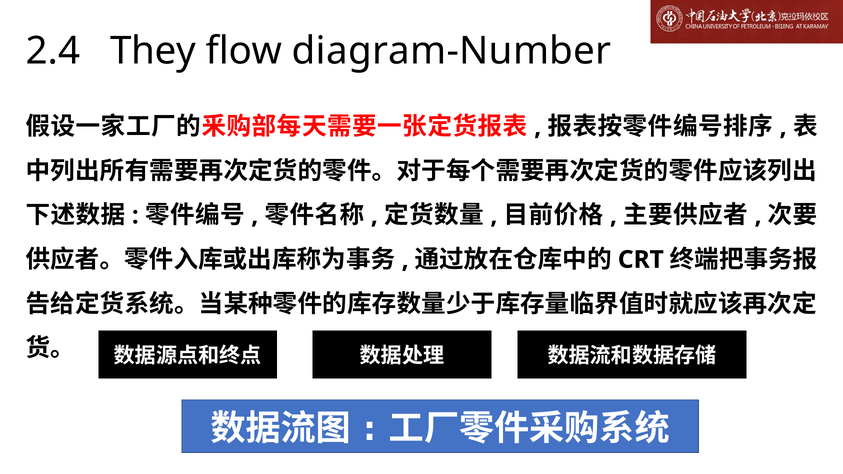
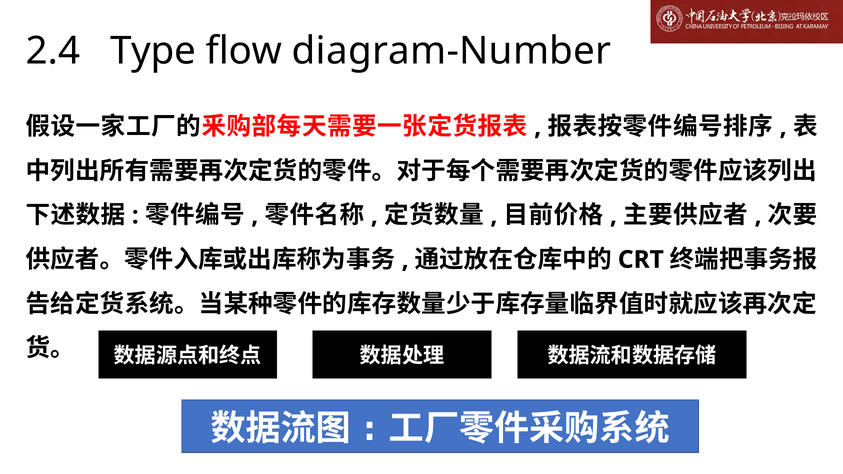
They: They -> Type
